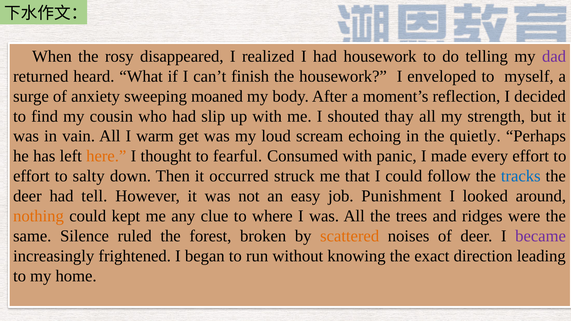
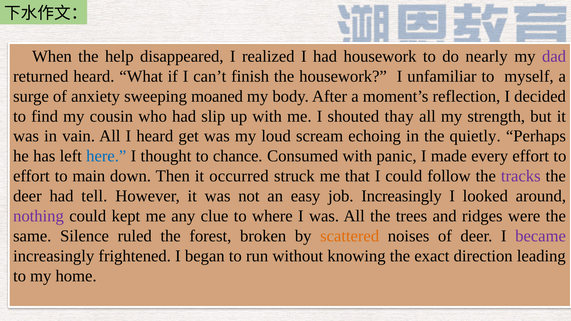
rosy: rosy -> help
telling: telling -> nearly
enveloped: enveloped -> unfamiliar
I warm: warm -> heard
here colour: orange -> blue
fearful: fearful -> chance
salty: salty -> main
tracks colour: blue -> purple
job Punishment: Punishment -> Increasingly
nothing colour: orange -> purple
